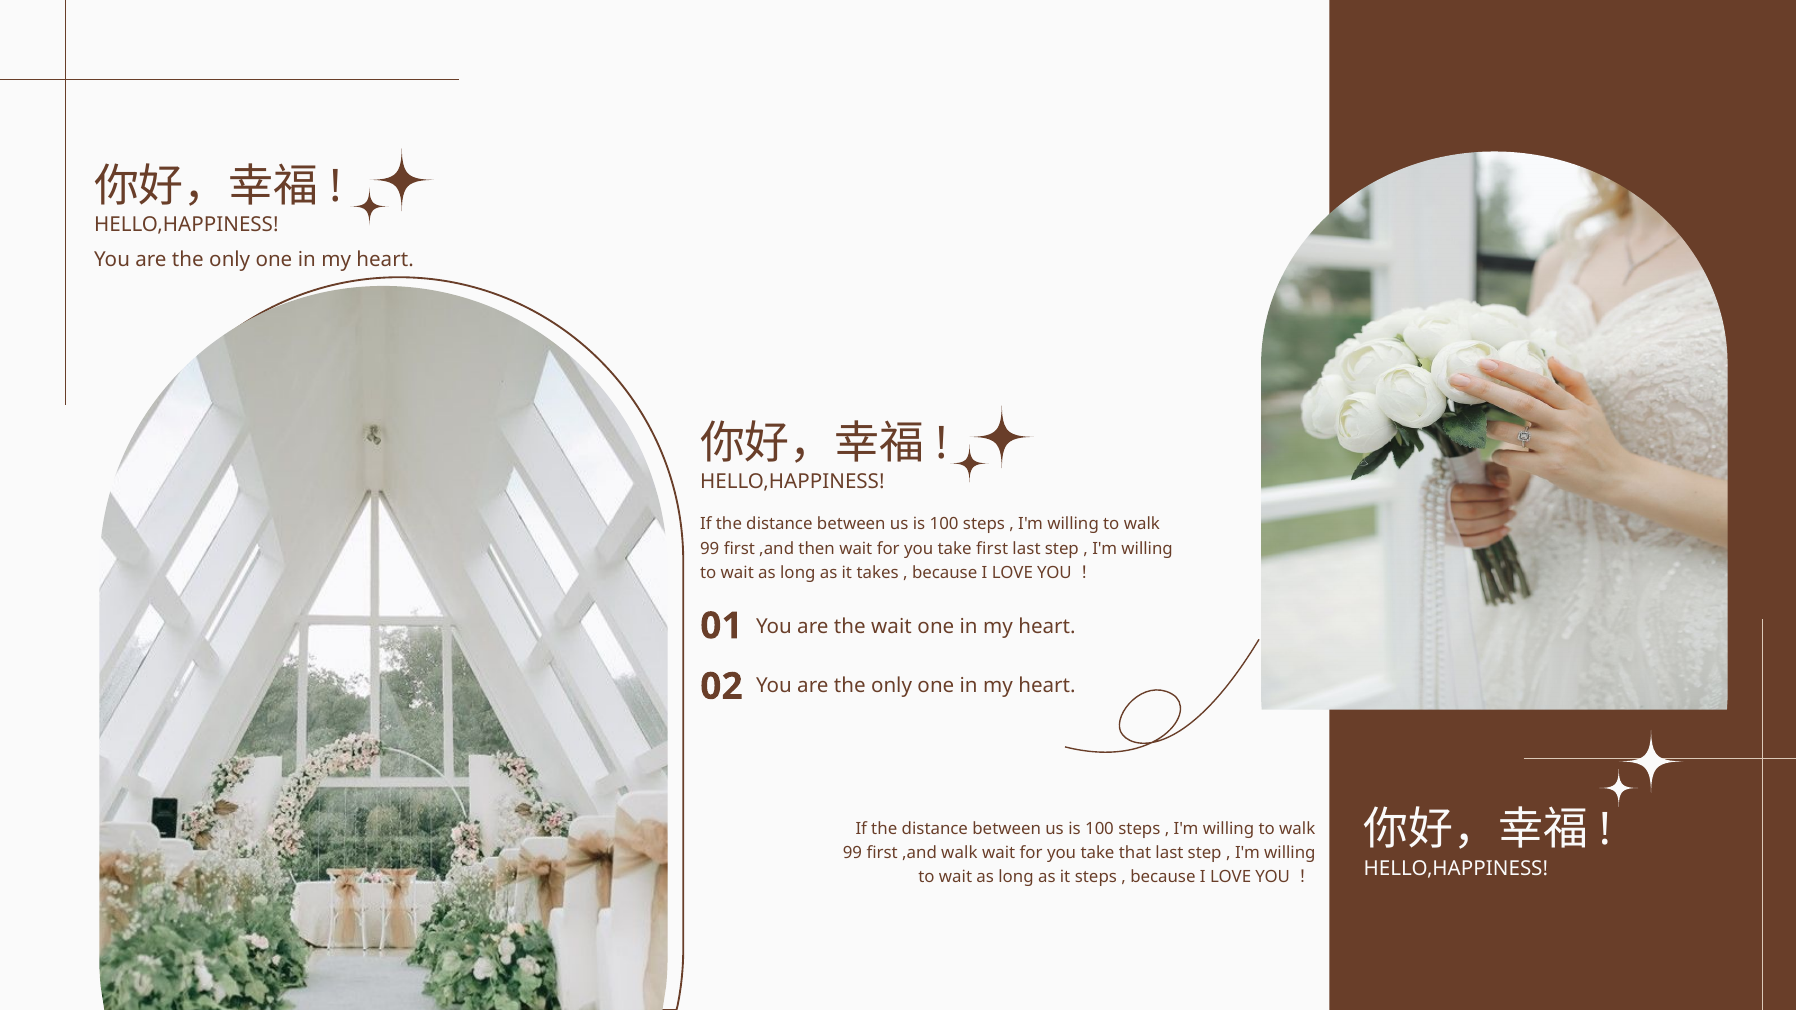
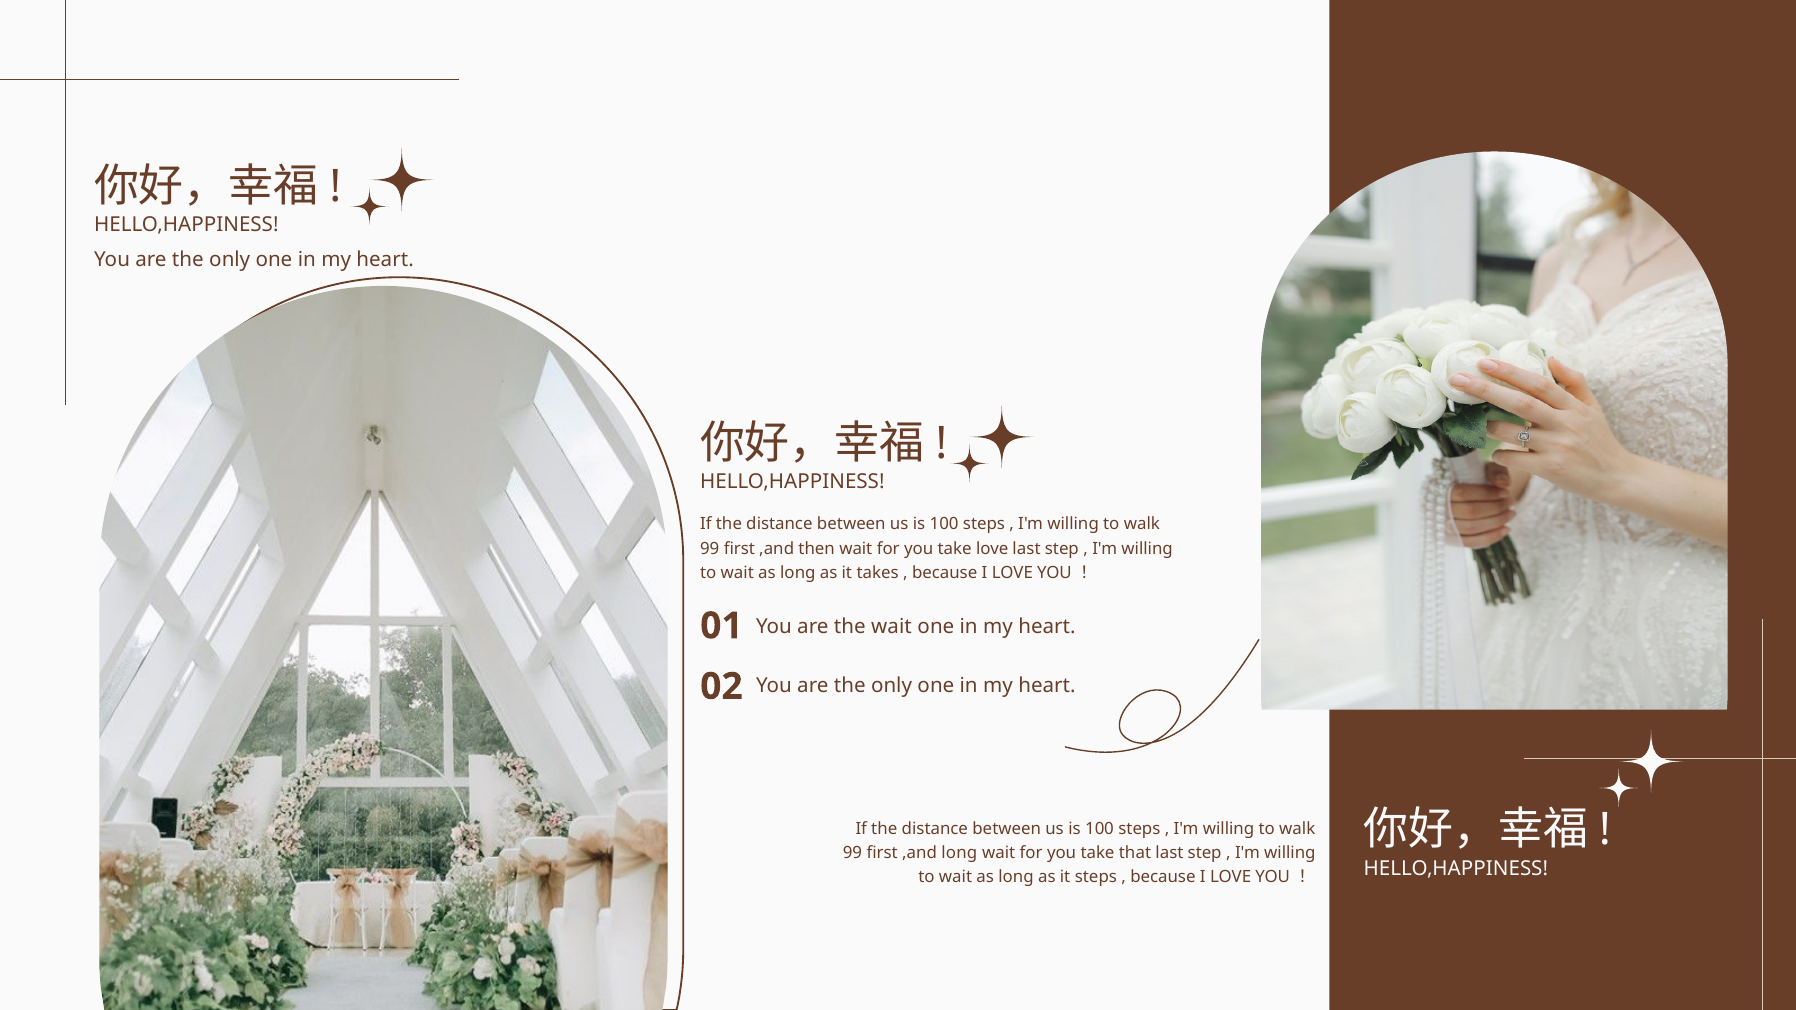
take first: first -> love
,and walk: walk -> long
